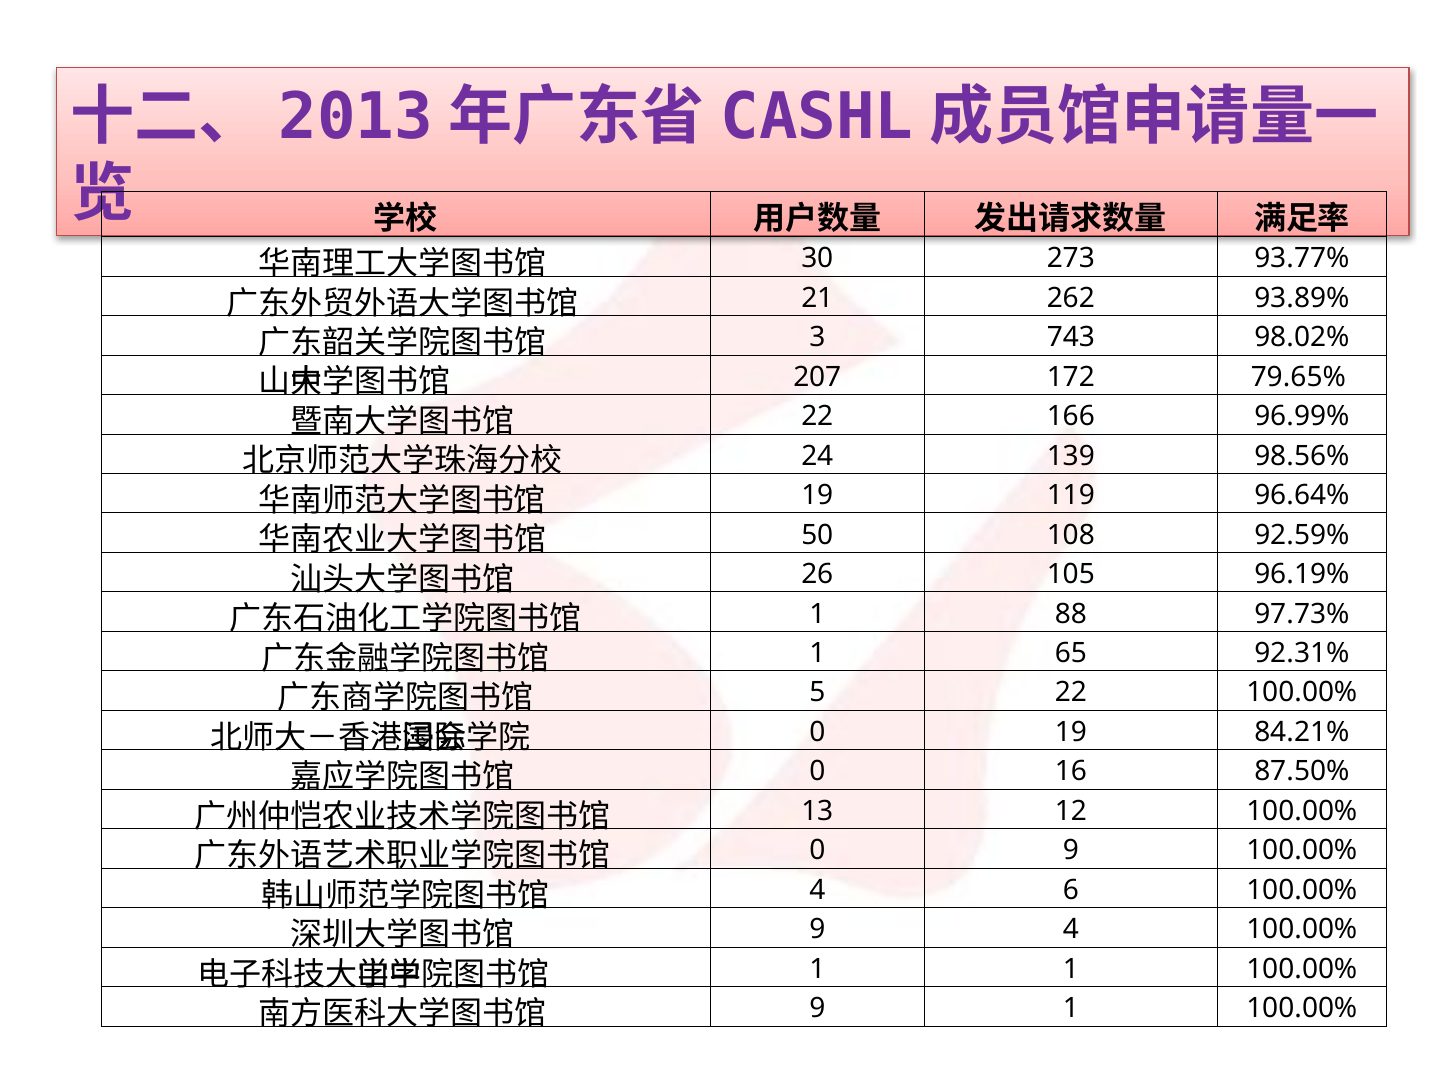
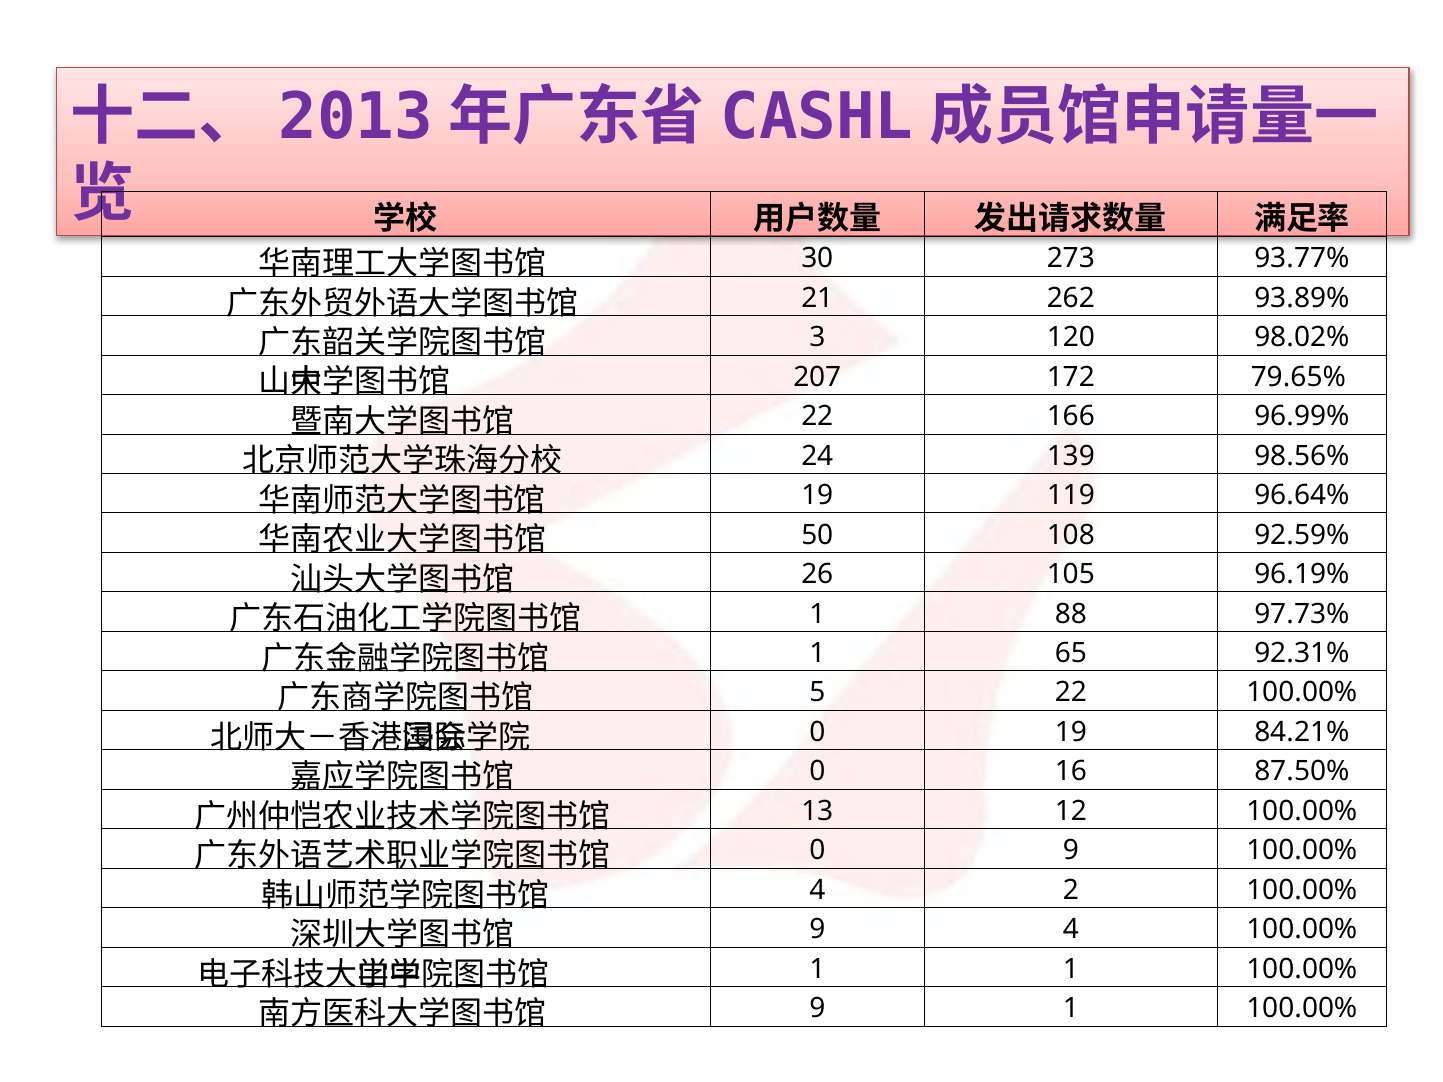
743: 743 -> 120
6: 6 -> 2
